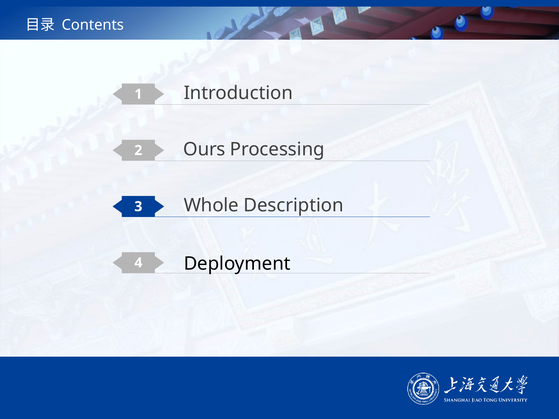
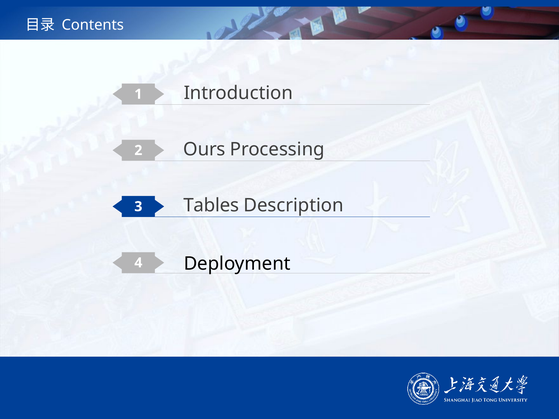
Whole: Whole -> Tables
